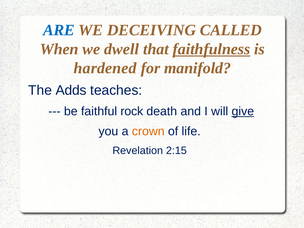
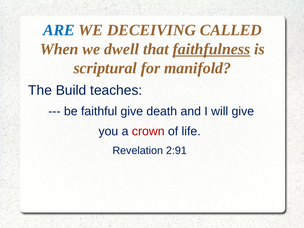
hardened: hardened -> scriptural
Adds: Adds -> Build
faithful rock: rock -> give
give at (243, 111) underline: present -> none
crown colour: orange -> red
2:15: 2:15 -> 2:91
